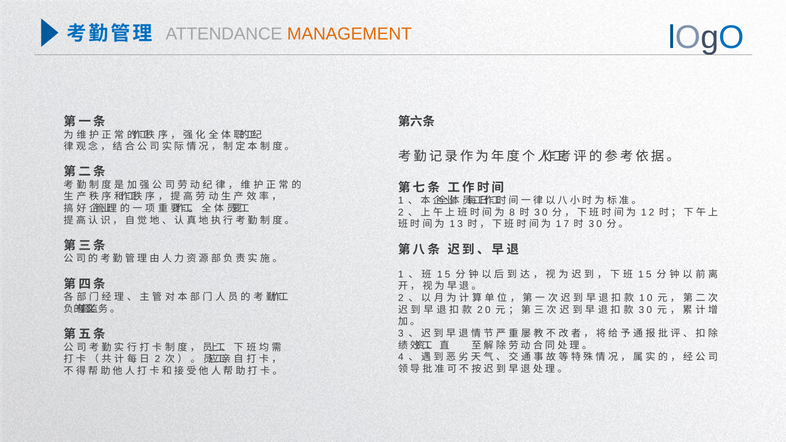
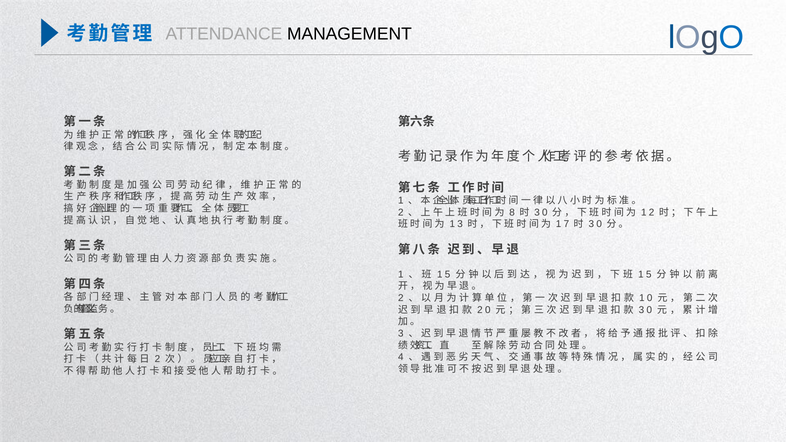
MANAGEMENT colour: orange -> black
